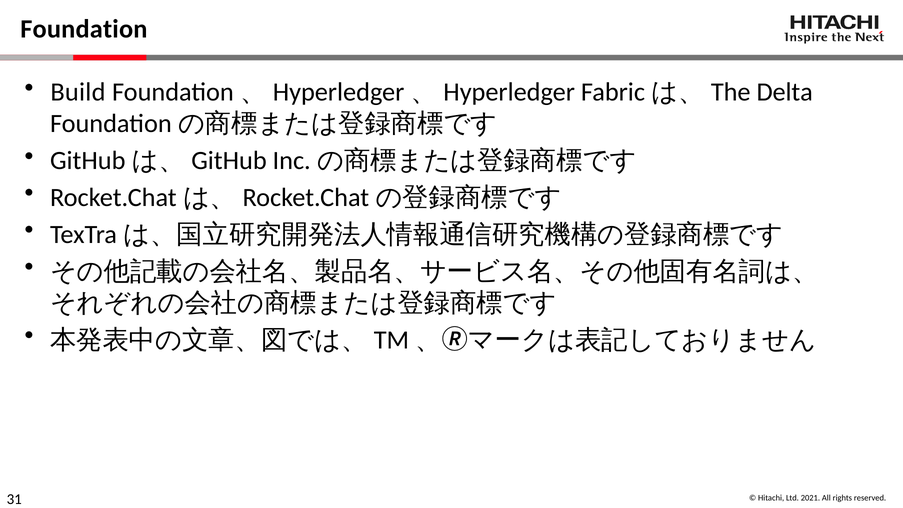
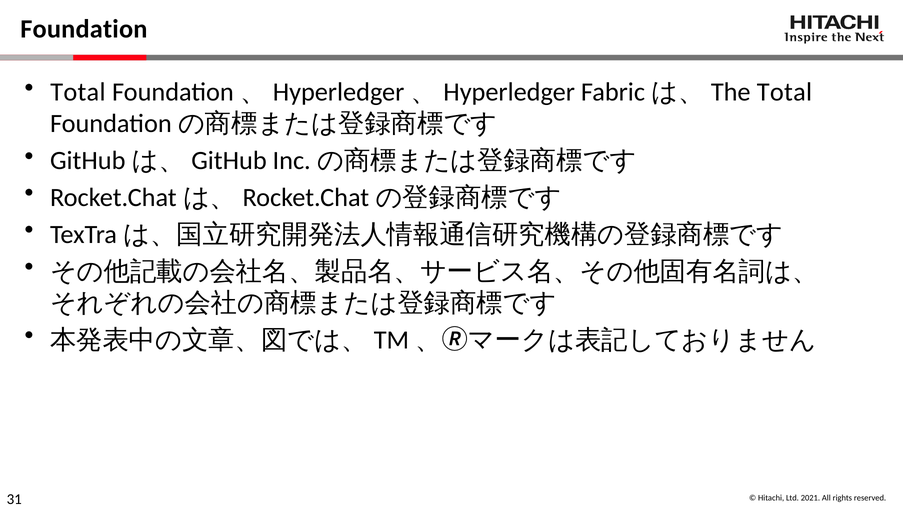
Build at (78, 92): Build -> Total
Delta at (785, 92): Delta -> Total
